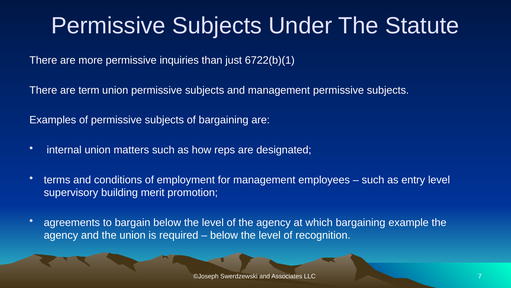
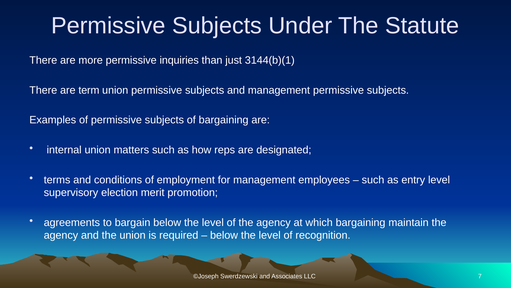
6722(b)(1: 6722(b)(1 -> 3144(b)(1
building: building -> election
example: example -> maintain
